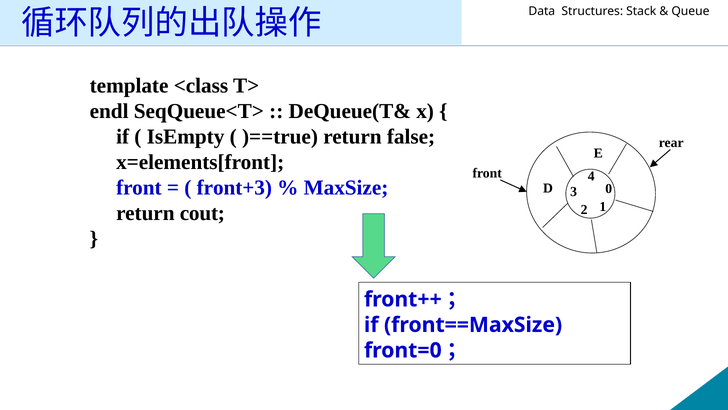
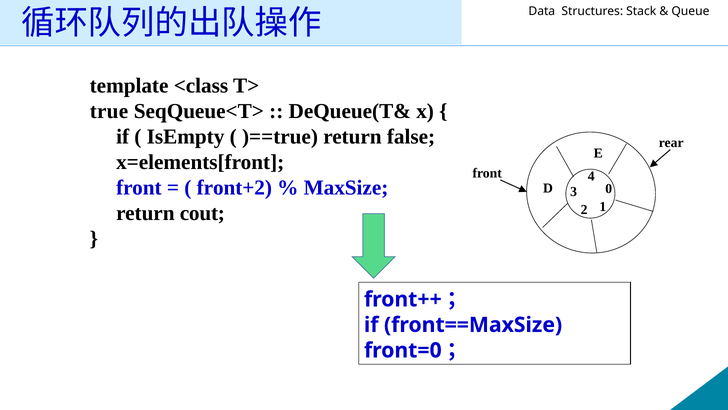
endl: endl -> true
front+3: front+3 -> front+2
